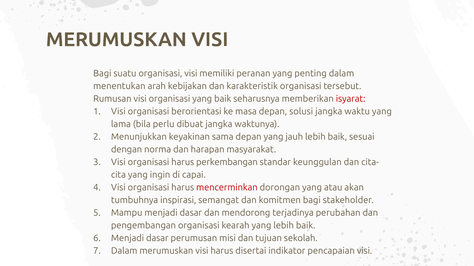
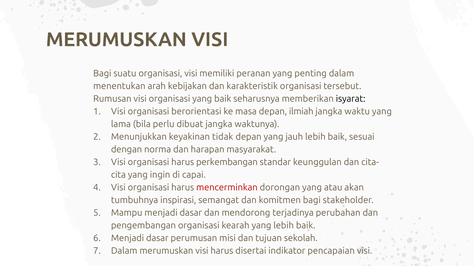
isyarat colour: red -> black
solusi: solusi -> ilmiah
sama: sama -> tidak
